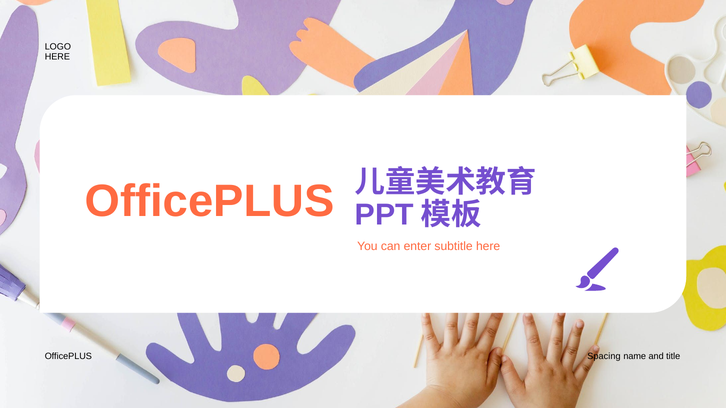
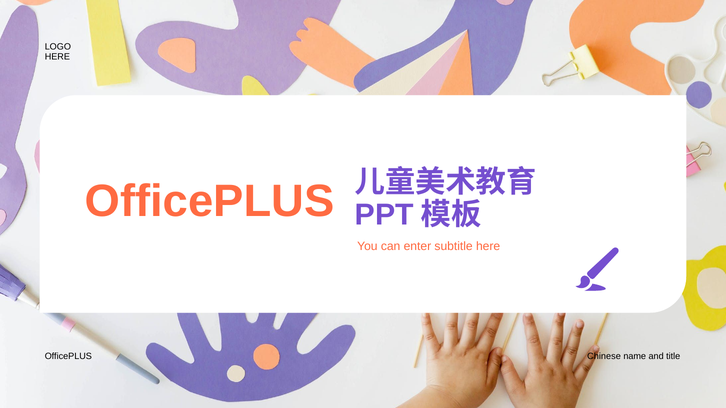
Spacing: Spacing -> Chinese
